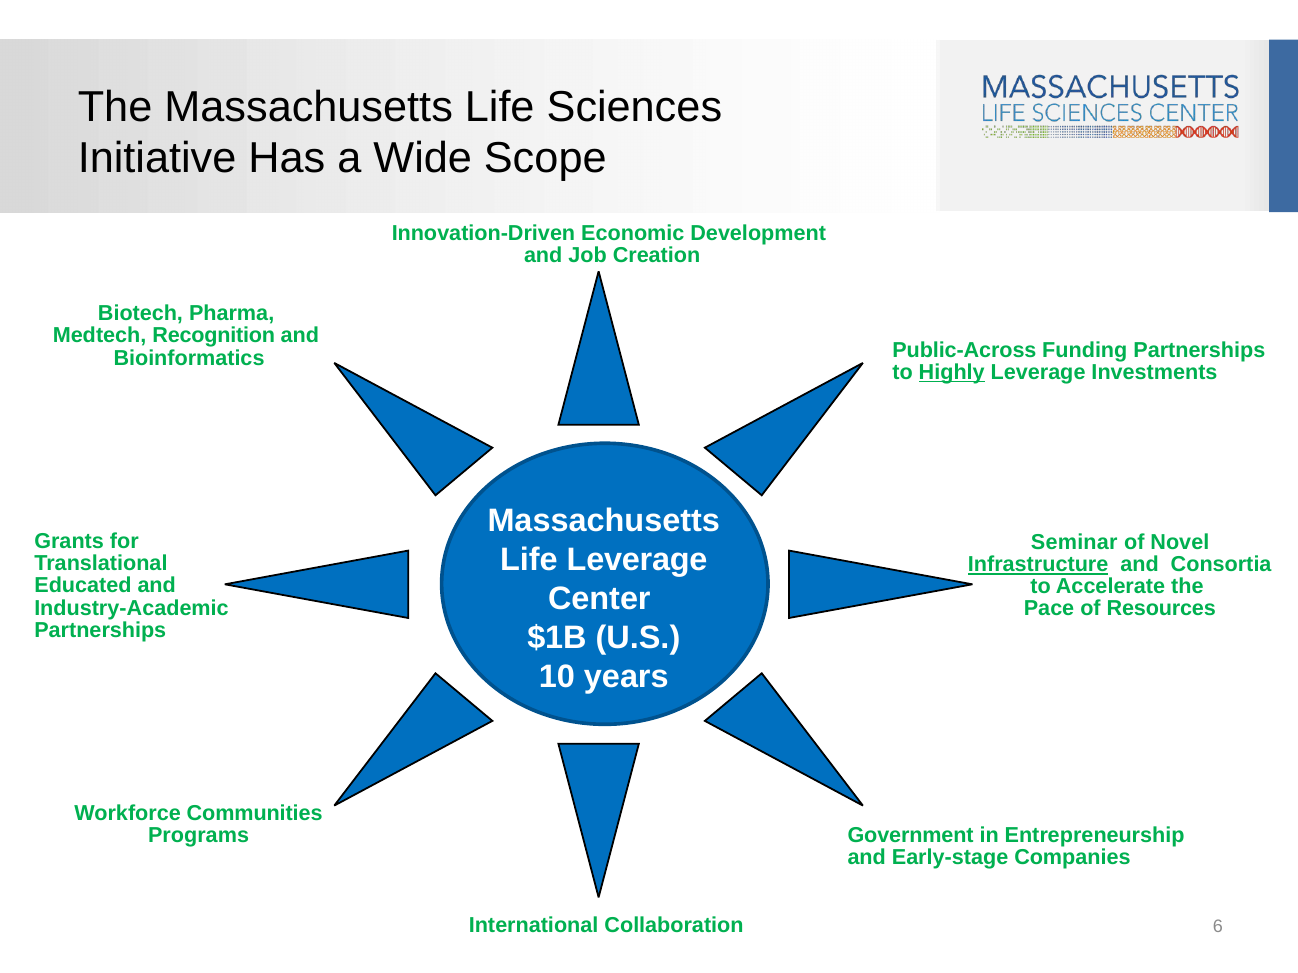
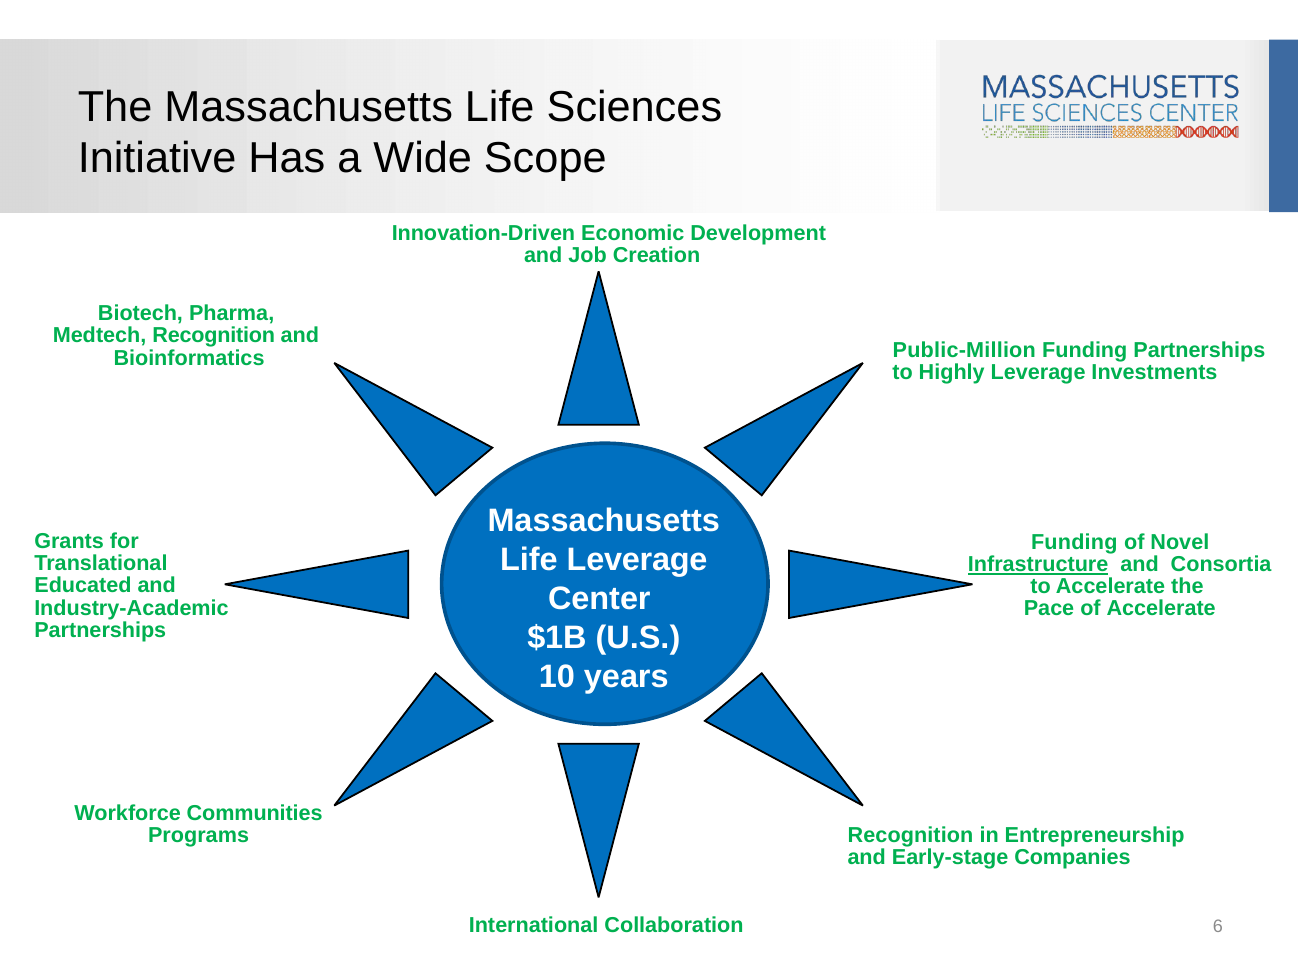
Public-Across: Public-Across -> Public-Million
Highly underline: present -> none
Seminar at (1074, 543): Seminar -> Funding
of Resources: Resources -> Accelerate
Government at (911, 836): Government -> Recognition
